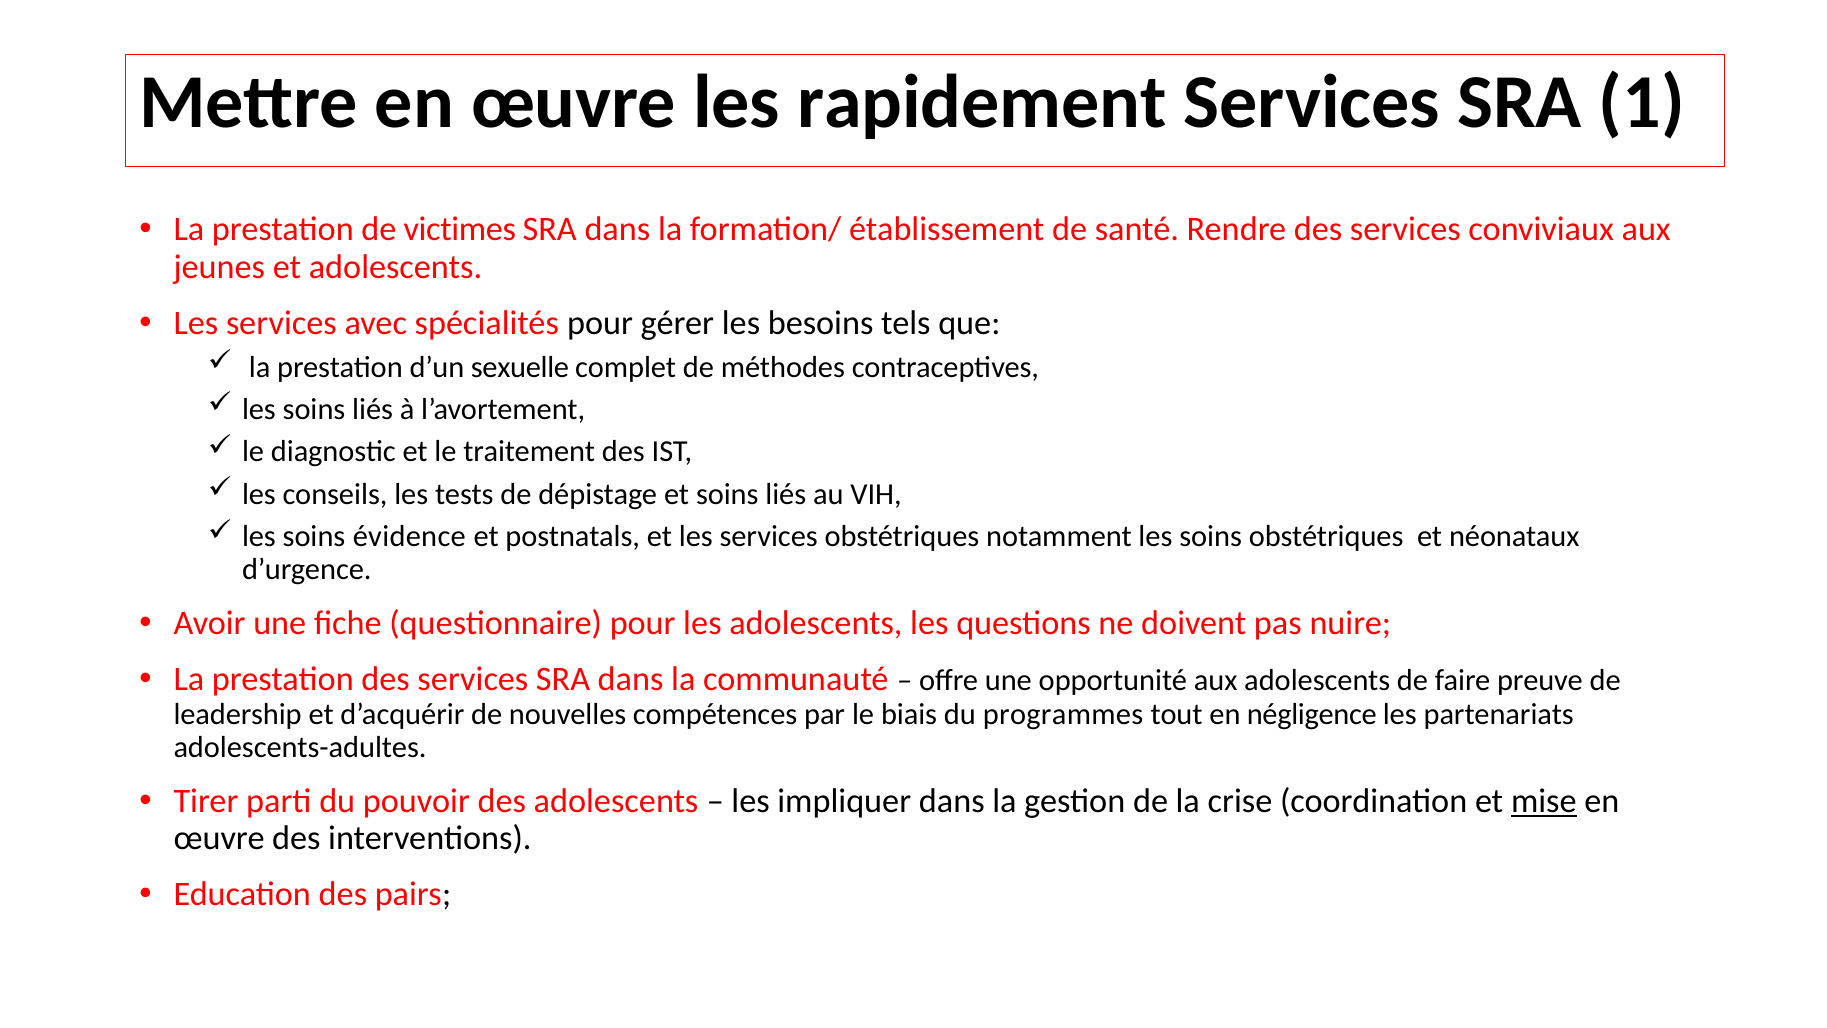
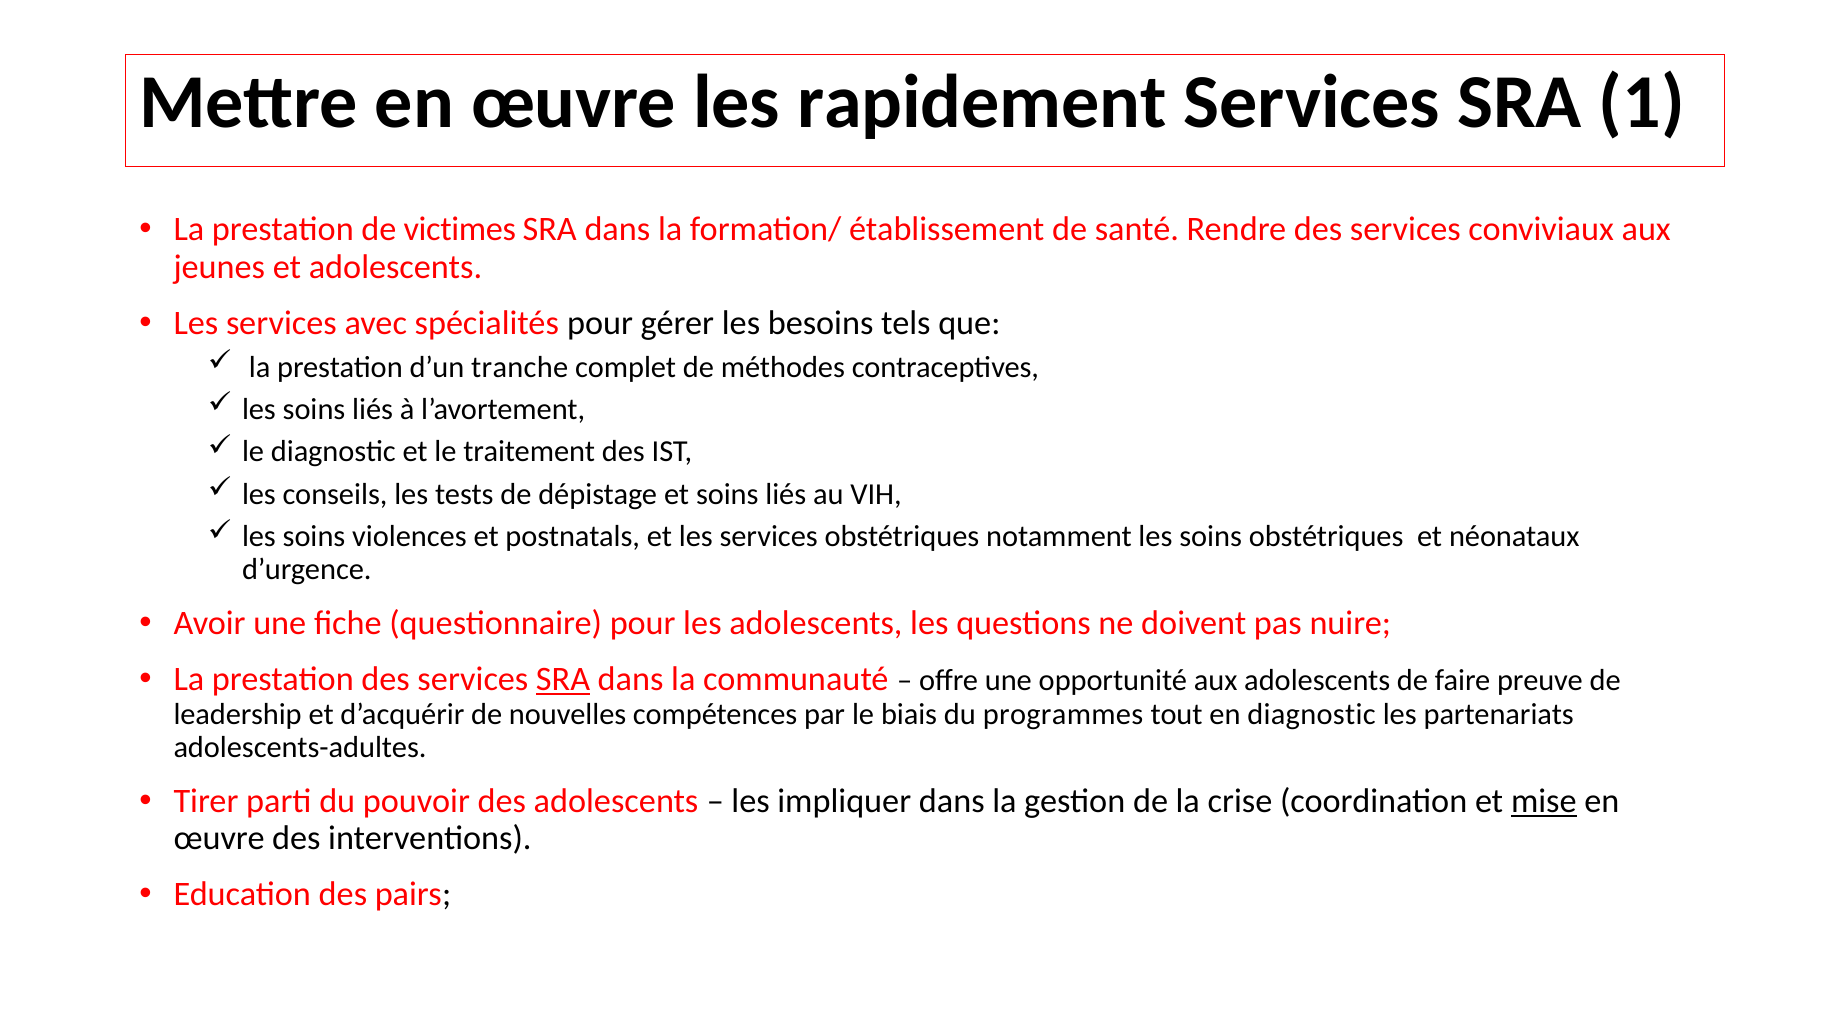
sexuelle: sexuelle -> tranche
évidence: évidence -> violences
SRA at (563, 679) underline: none -> present
en négligence: négligence -> diagnostic
